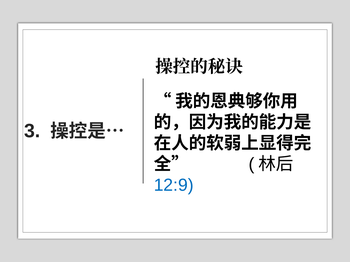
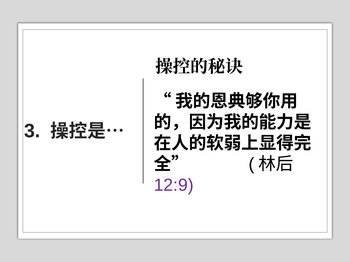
12:9 colour: blue -> purple
